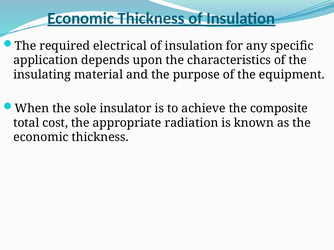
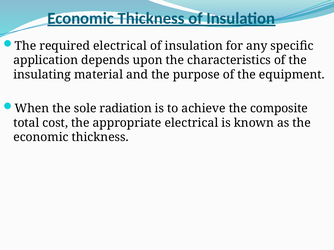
insulator: insulator -> radiation
appropriate radiation: radiation -> electrical
